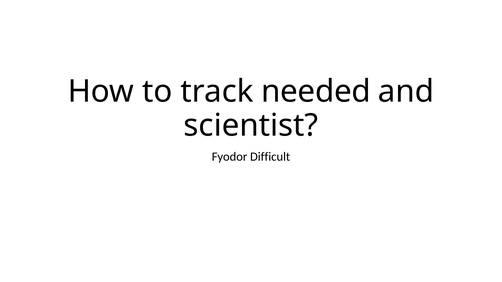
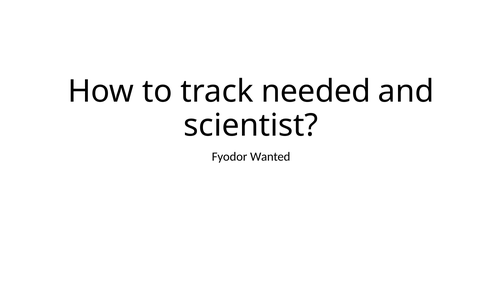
Difficult: Difficult -> Wanted
